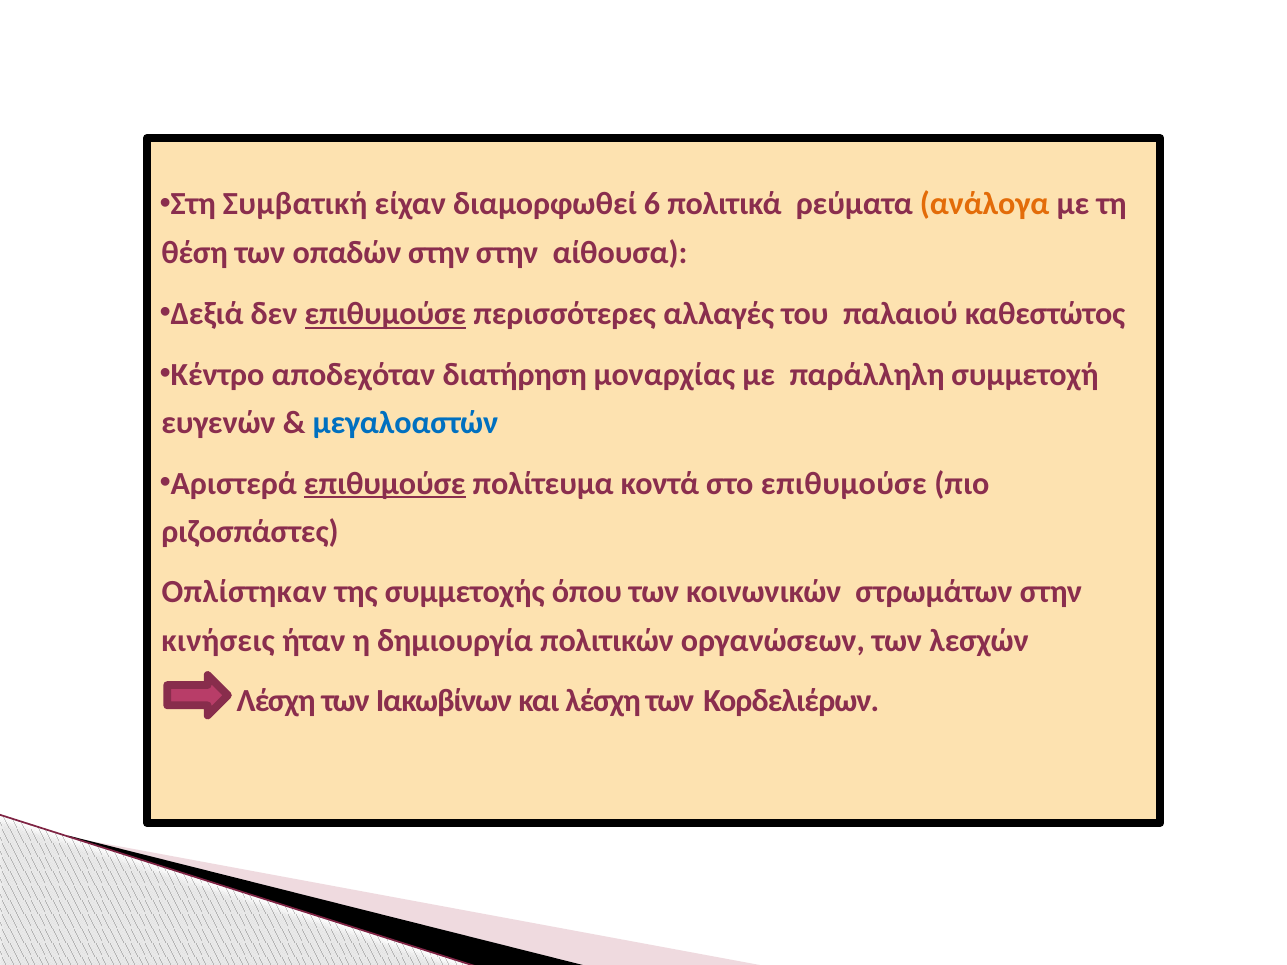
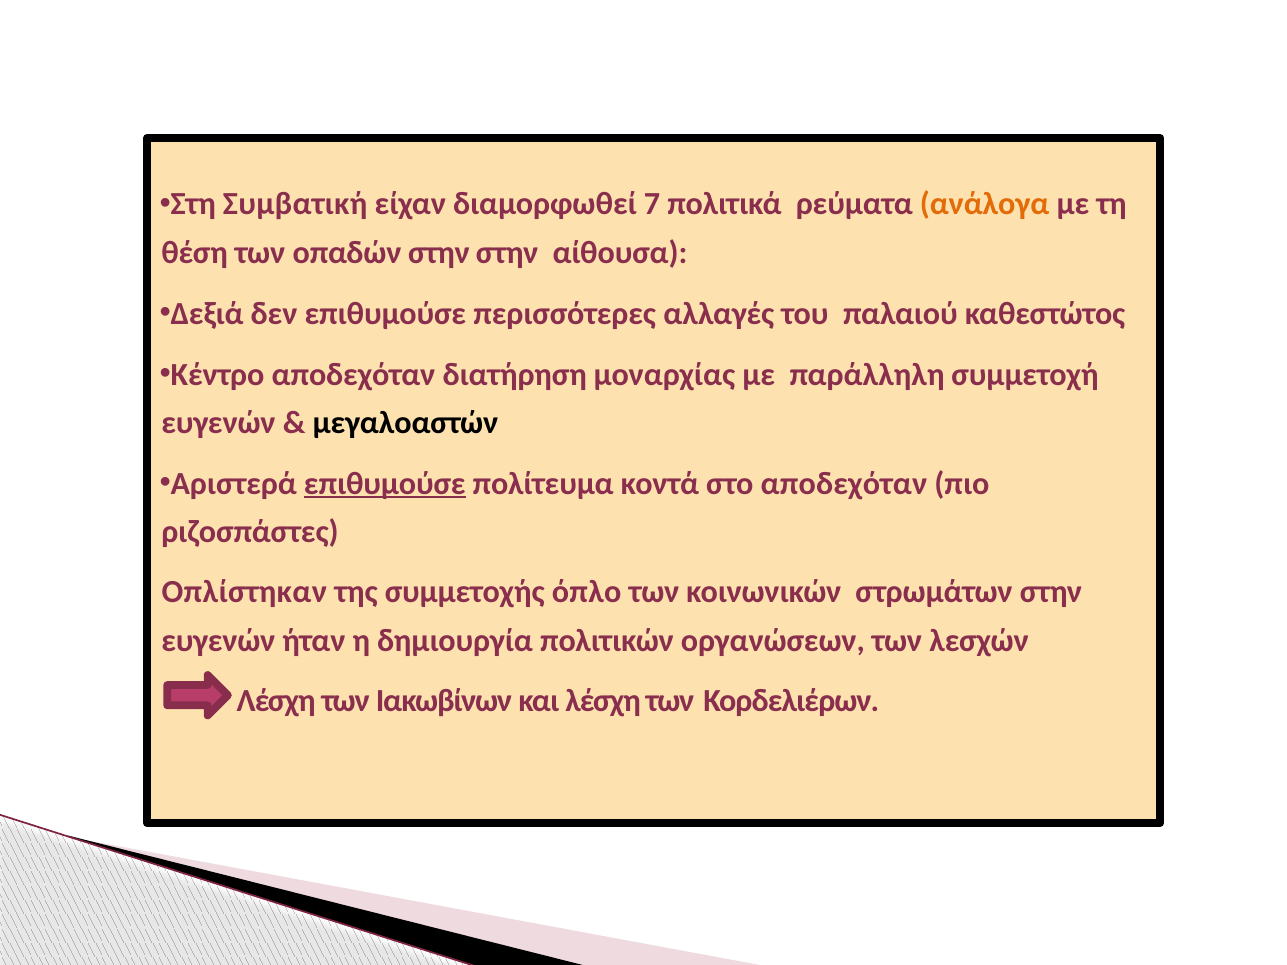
6: 6 -> 7
επιθυμούσε at (385, 314) underline: present -> none
μεγαλοαστών colour: blue -> black
στο επιθυμούσε: επιθυμούσε -> αποδεχόταν
όπου: όπου -> όπλο
κινήσεις at (218, 641): κινήσεις -> ευγενών
